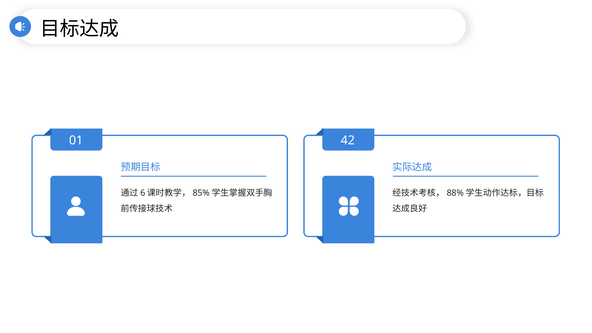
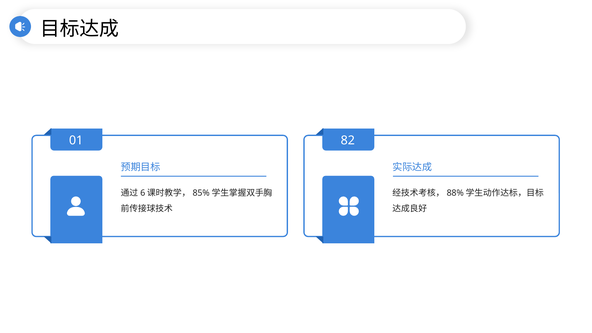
42: 42 -> 82
